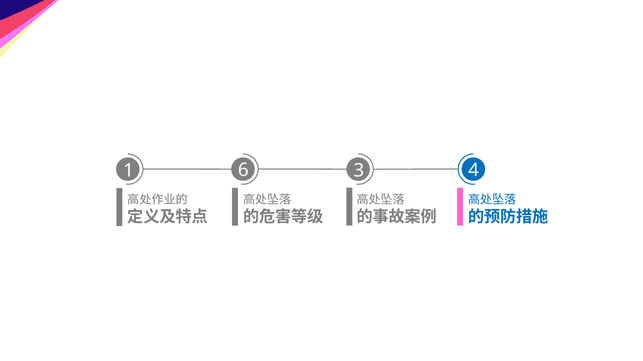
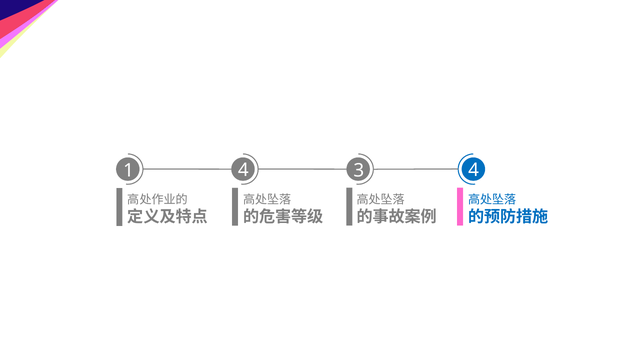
1 6: 6 -> 4
